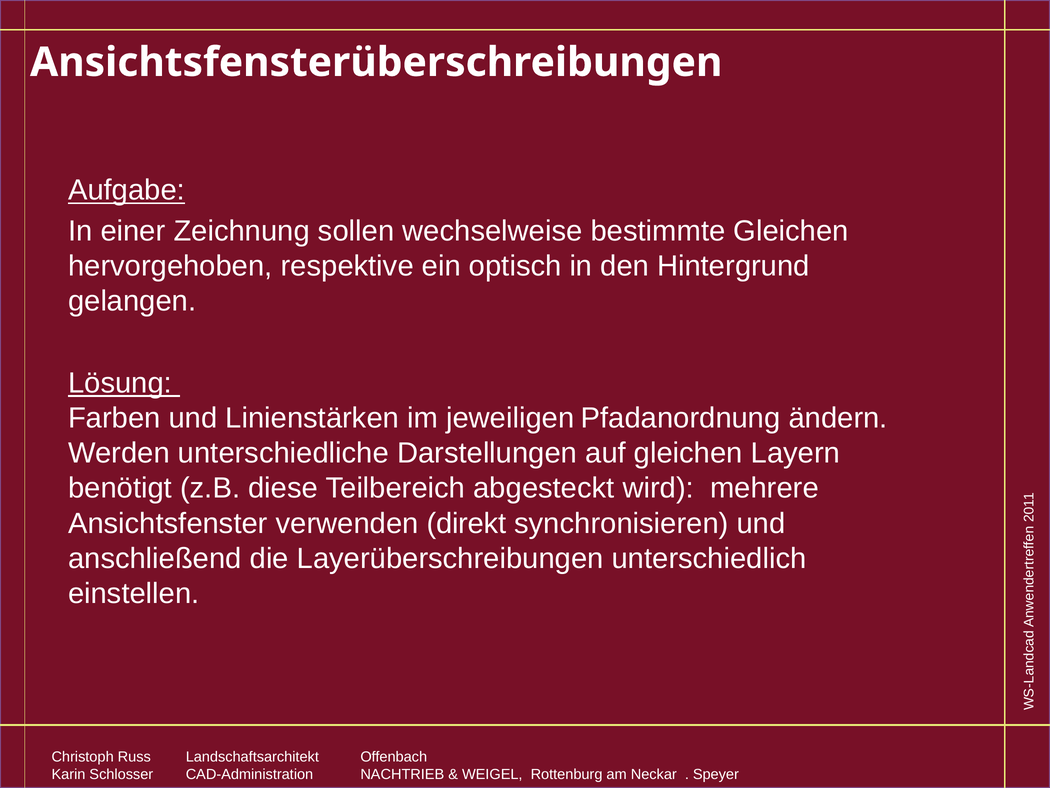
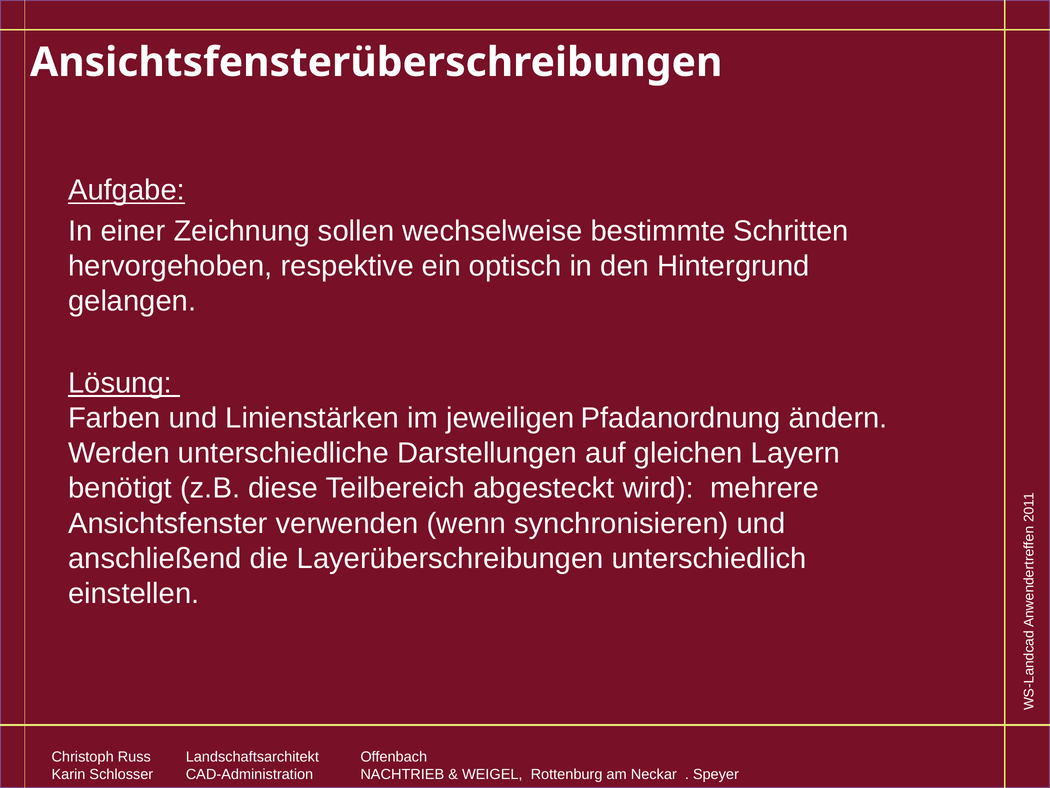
bestimmte Gleichen: Gleichen -> Schritten
direkt: direkt -> wenn
